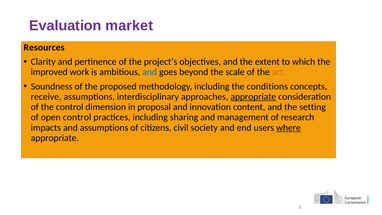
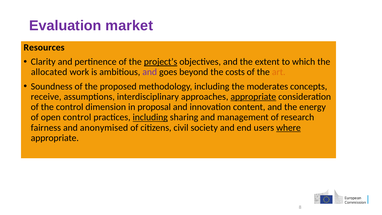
project’s underline: none -> present
improved: improved -> allocated
and at (150, 72) colour: blue -> purple
scale: scale -> costs
conditions: conditions -> moderates
setting: setting -> energy
including at (150, 117) underline: none -> present
impacts: impacts -> fairness
and assumptions: assumptions -> anonymised
